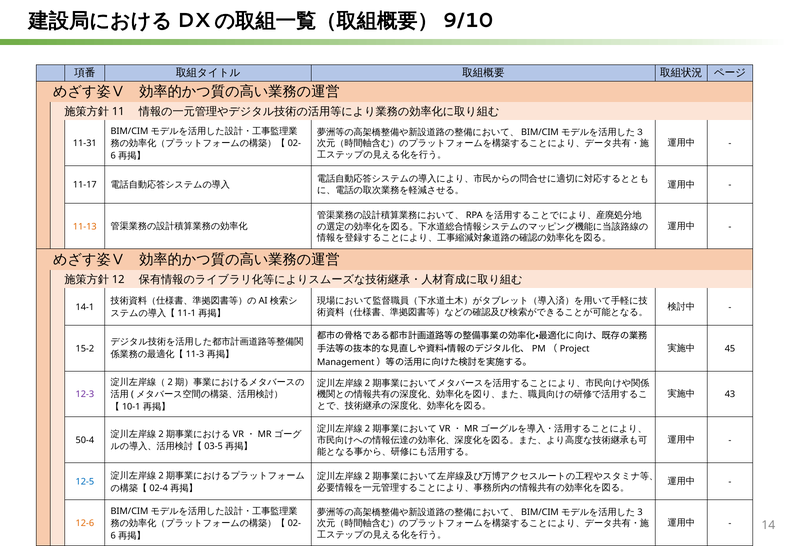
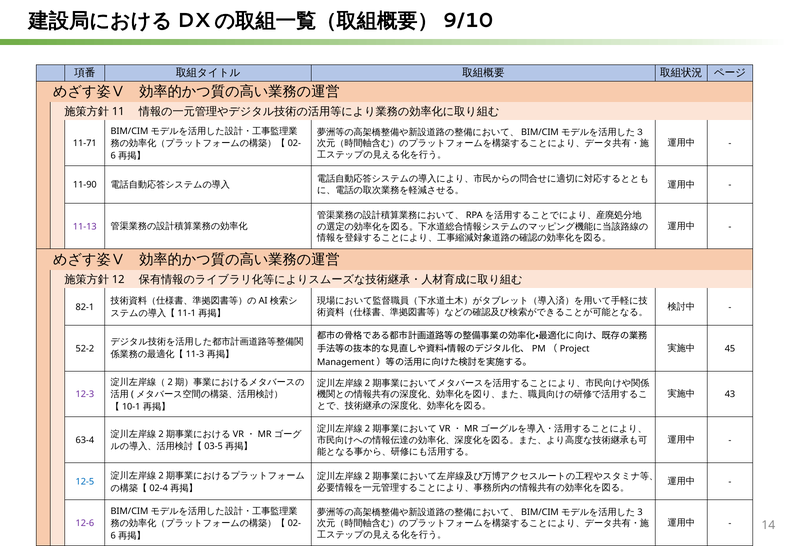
11-31: 11-31 -> 11-71
11-17: 11-17 -> 11-90
11-13 colour: orange -> purple
14-1: 14-1 -> 82-1
15-2: 15-2 -> 52-2
50-4: 50-4 -> 63-4
12-6 colour: orange -> purple
